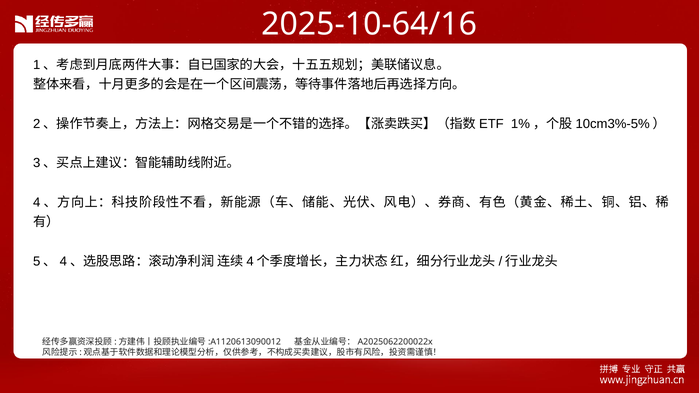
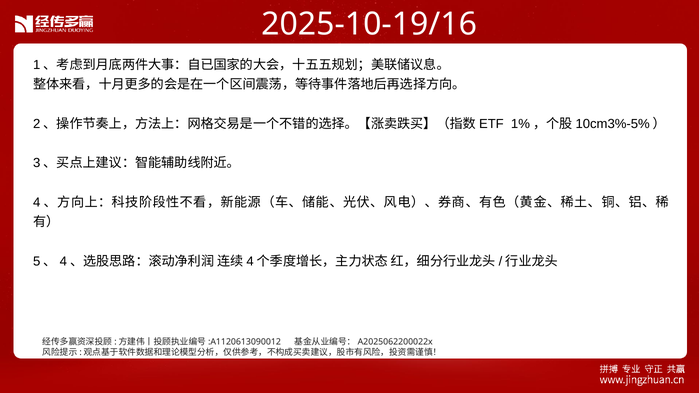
2025-10-64/16: 2025-10-64/16 -> 2025-10-19/16
